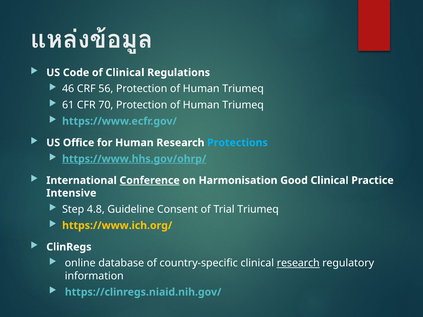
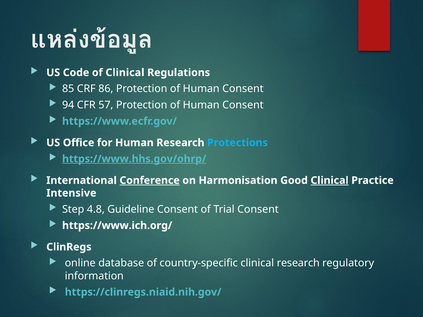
46: 46 -> 85
56: 56 -> 86
Triumeq at (243, 89): Triumeq -> Consent
61: 61 -> 94
70: 70 -> 57
Triumeq at (243, 105): Triumeq -> Consent
Clinical at (330, 181) underline: none -> present
Trial Triumeq: Triumeq -> Consent
https://www.ich.org/ colour: yellow -> white
research at (298, 263) underline: present -> none
